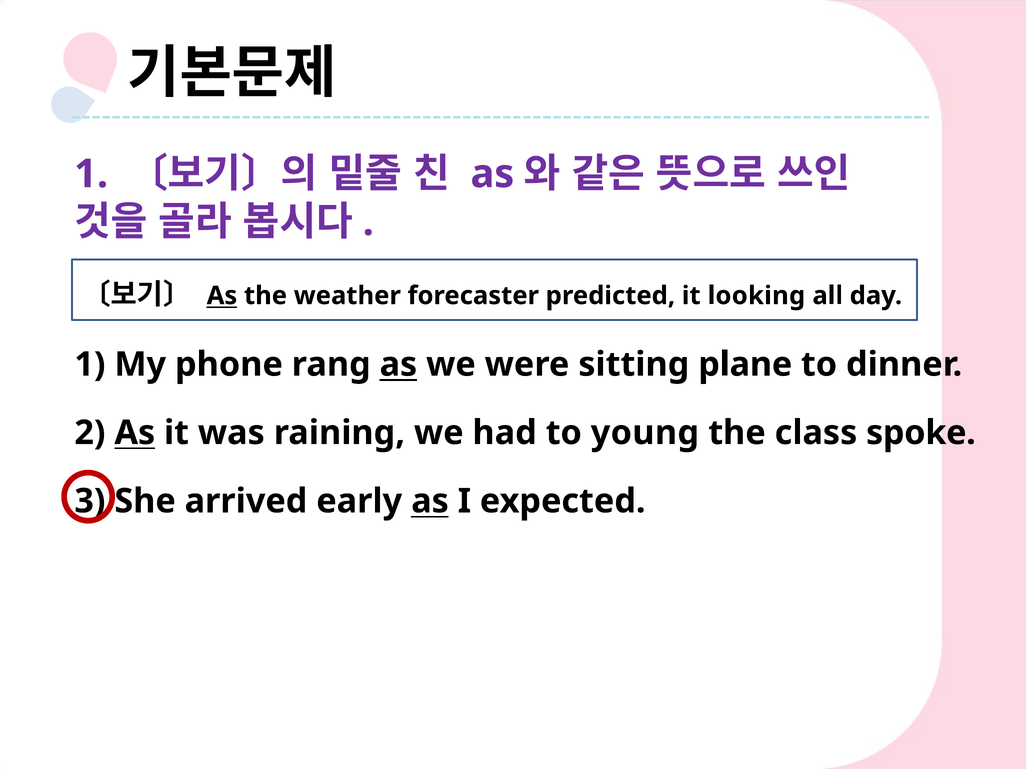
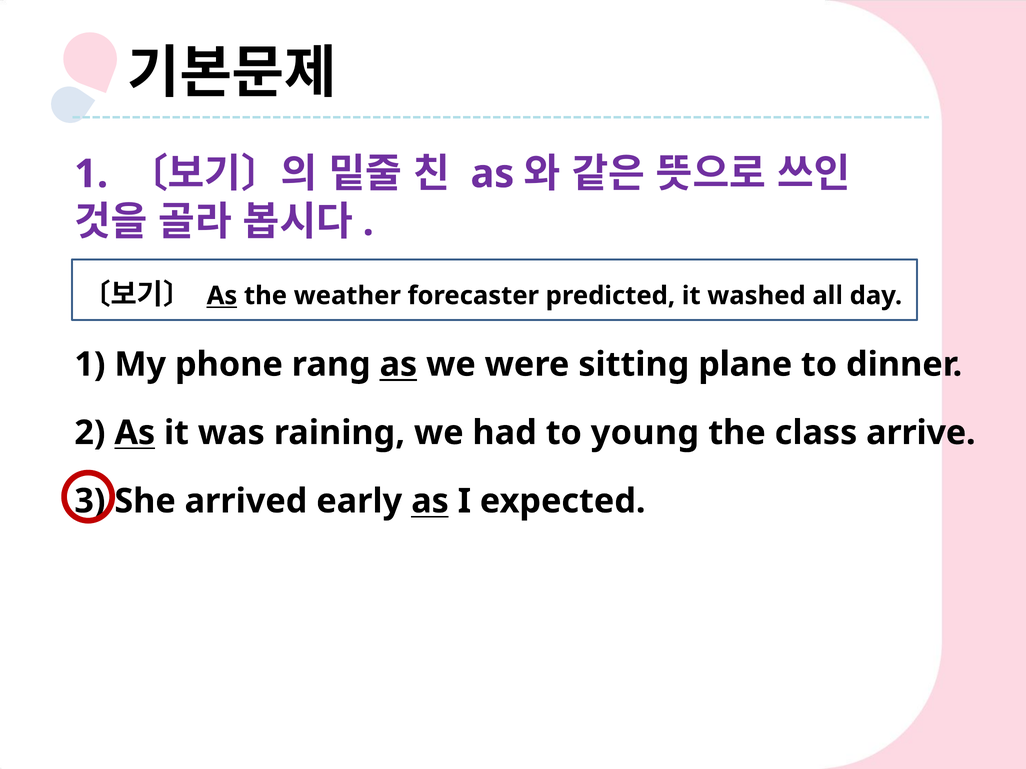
looking: looking -> washed
spoke: spoke -> arrive
